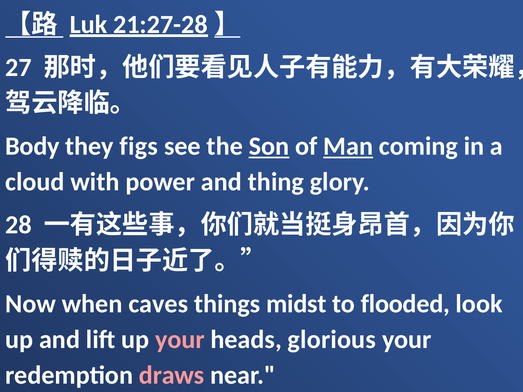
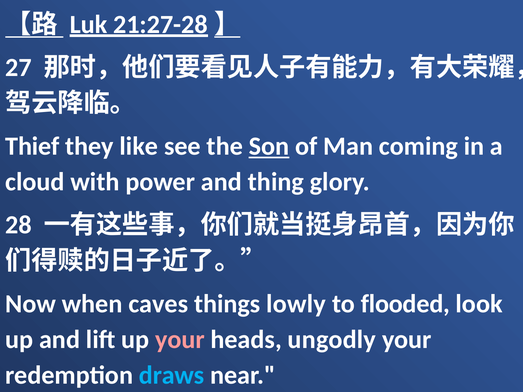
Body: Body -> Thief
figs: figs -> like
Man underline: present -> none
midst: midst -> lowly
glorious: glorious -> ungodly
draws colour: pink -> light blue
